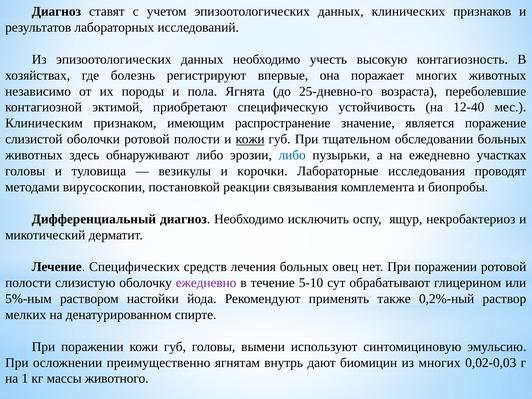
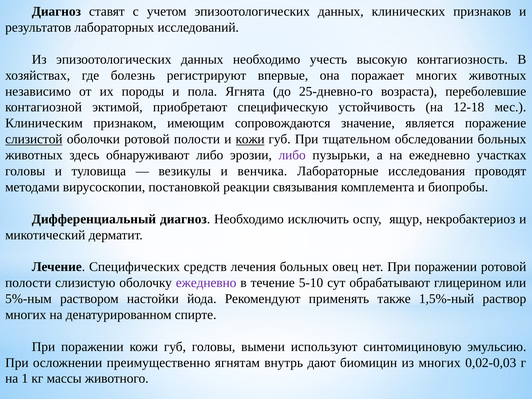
12-40: 12-40 -> 12-18
распространение: распространение -> сопровождаются
слизистой underline: none -> present
либо at (292, 155) colour: blue -> purple
корочки: корочки -> венчика
0,2%-ный: 0,2%-ный -> 1,5%-ный
мелких at (26, 315): мелких -> многих
